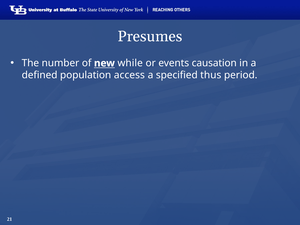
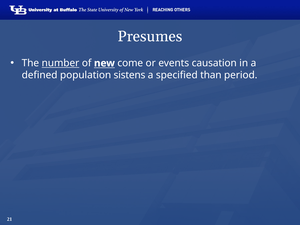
number underline: none -> present
while: while -> come
access: access -> sistens
thus: thus -> than
